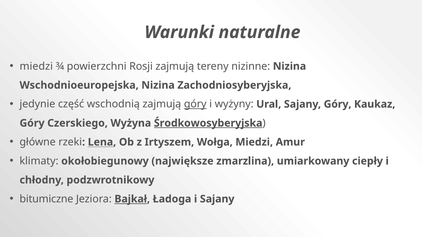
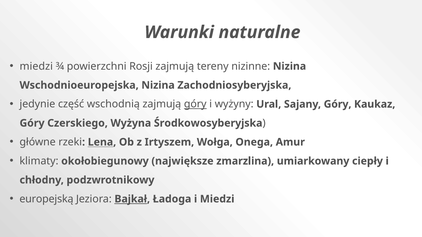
Środkowosyberyjska underline: present -> none
Wołga Miedzi: Miedzi -> Onega
bitumiczne: bitumiczne -> europejską
i Sajany: Sajany -> Miedzi
